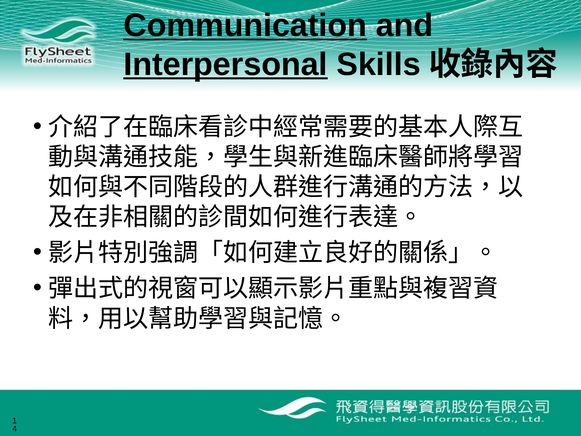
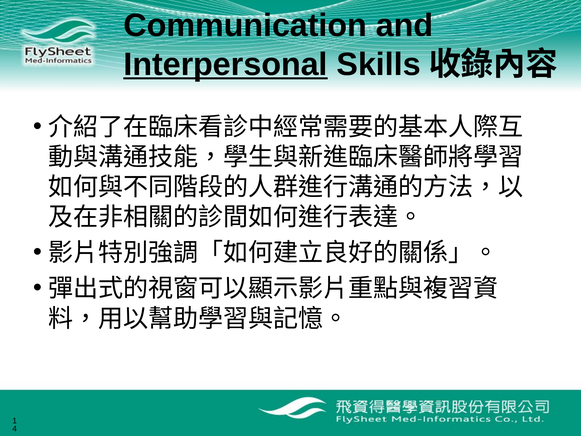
Communication underline: present -> none
